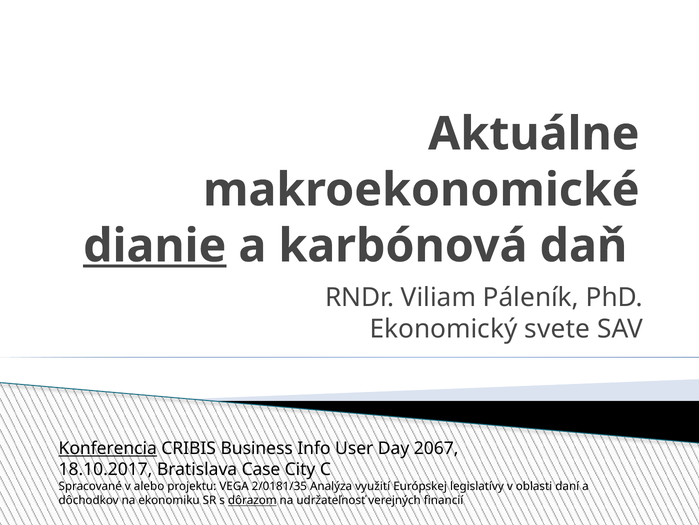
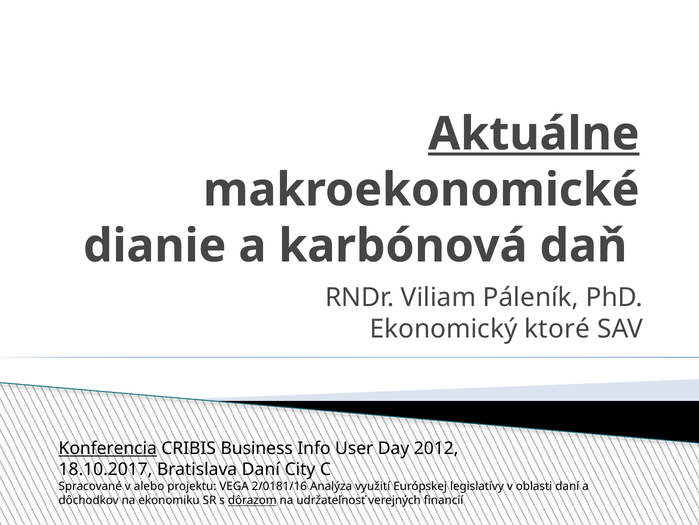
Aktuálne underline: none -> present
dianie underline: present -> none
svete: svete -> ktoré
2067: 2067 -> 2012
Bratislava Case: Case -> Daní
2/0181/35: 2/0181/35 -> 2/0181/16
